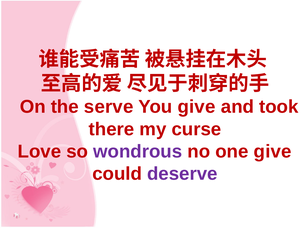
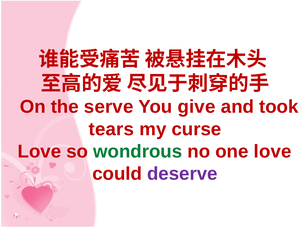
there: there -> tears
wondrous colour: purple -> green
one give: give -> love
